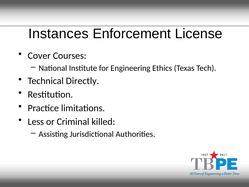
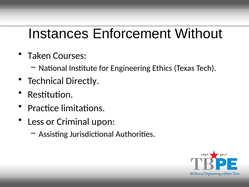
License: License -> Without
Cover: Cover -> Taken
killed: killed -> upon
